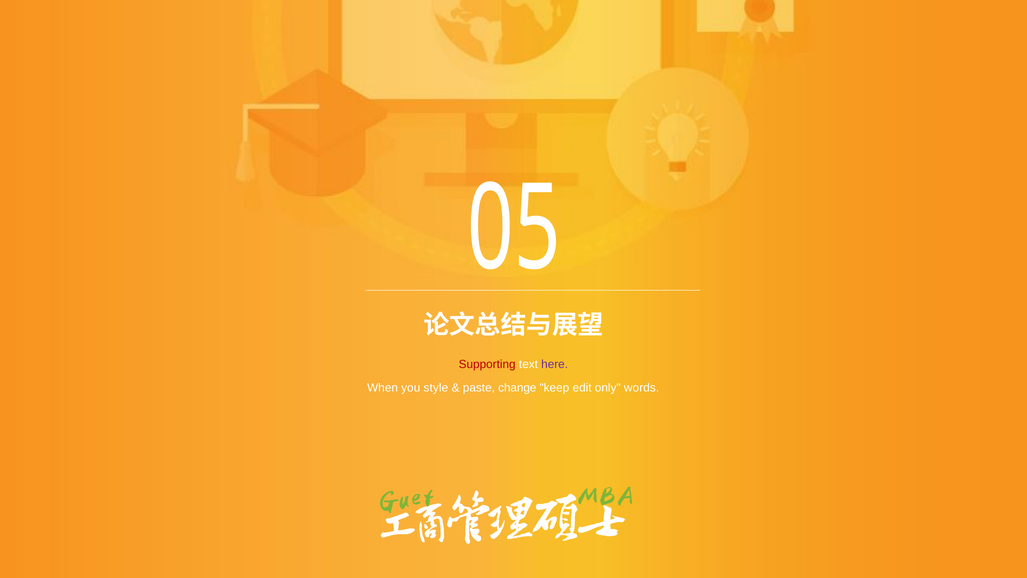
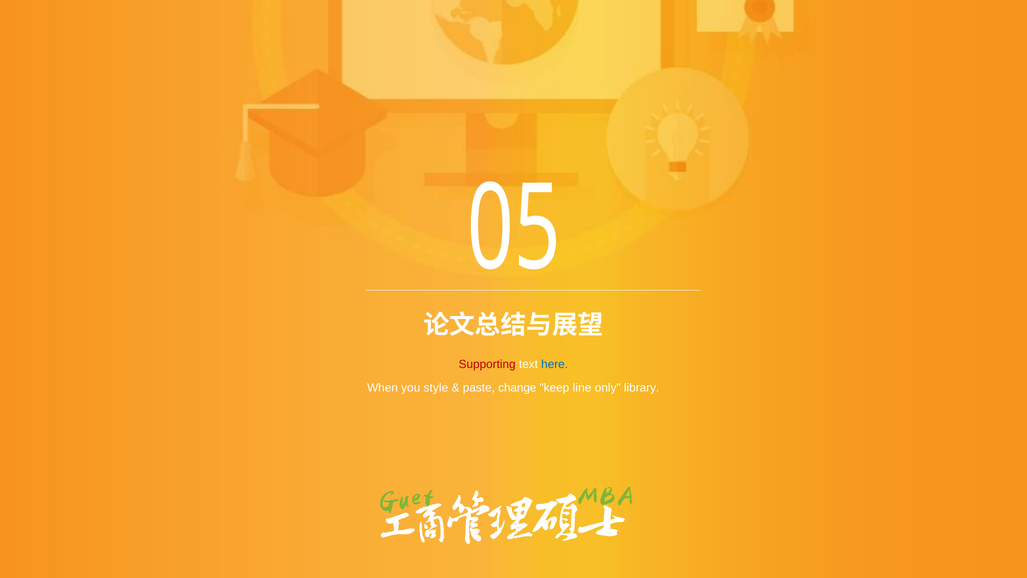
here colour: purple -> blue
edit: edit -> line
words: words -> library
